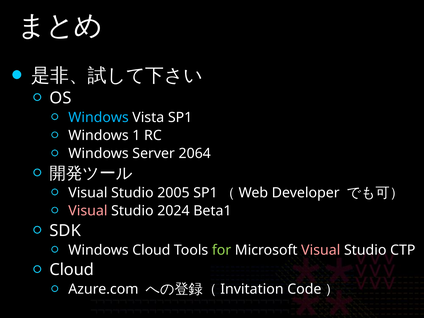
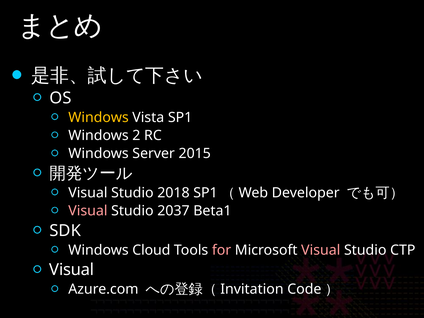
Windows at (99, 117) colour: light blue -> yellow
1: 1 -> 2
2064: 2064 -> 2015
2005: 2005 -> 2018
2024: 2024 -> 2037
for colour: light green -> pink
Cloud at (72, 270): Cloud -> Visual
